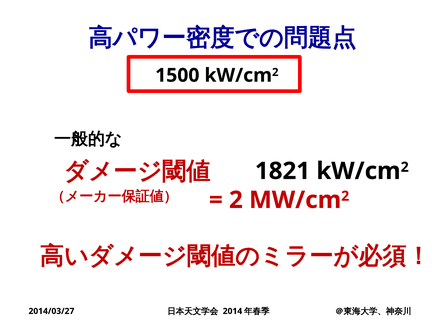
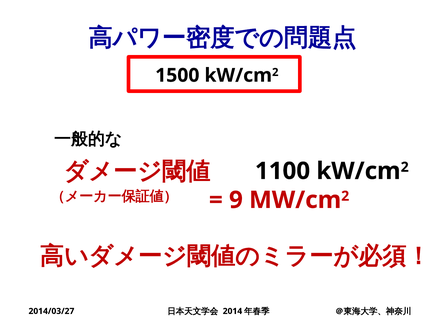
1821: 1821 -> 1100
2 at (236, 200): 2 -> 9
